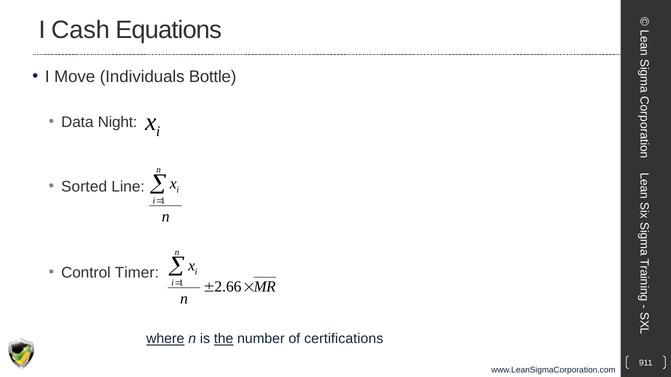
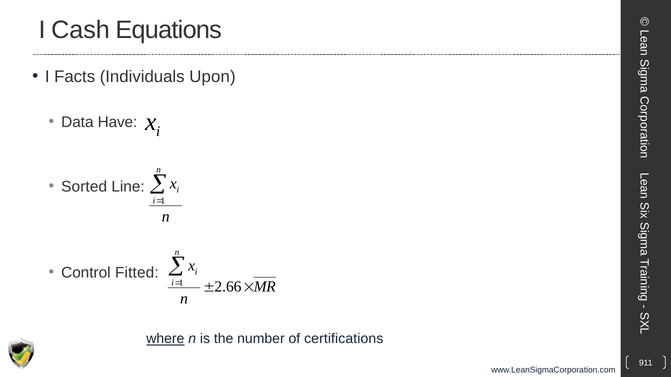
Move: Move -> Facts
Bottle: Bottle -> Upon
Night: Night -> Have
Timer: Timer -> Fitted
the underline: present -> none
